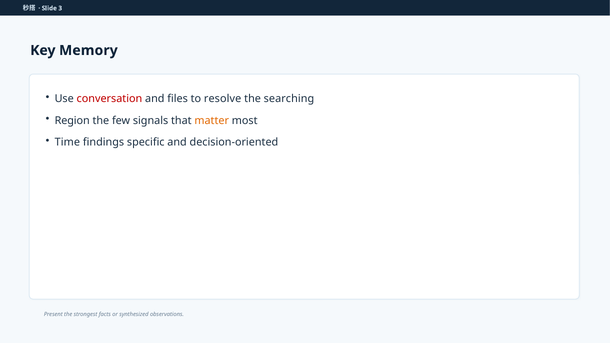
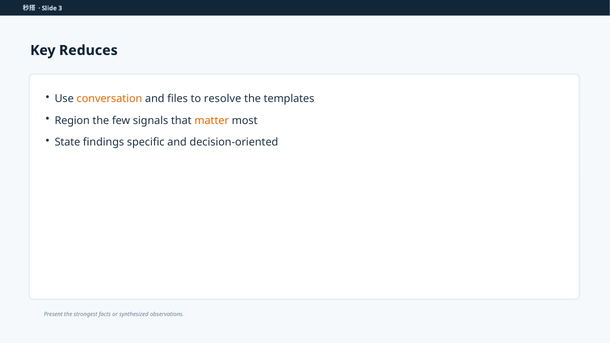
Memory: Memory -> Reduces
conversation colour: red -> orange
searching: searching -> templates
Time: Time -> State
